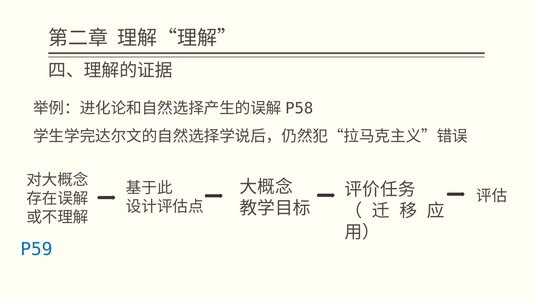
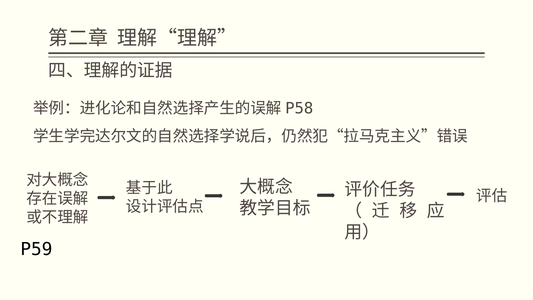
P59 colour: blue -> black
